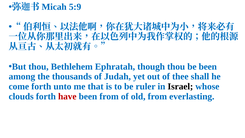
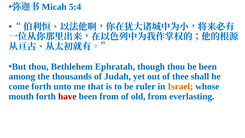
5:9: 5:9 -> 5:4
Israel colour: black -> orange
clouds: clouds -> mouth
